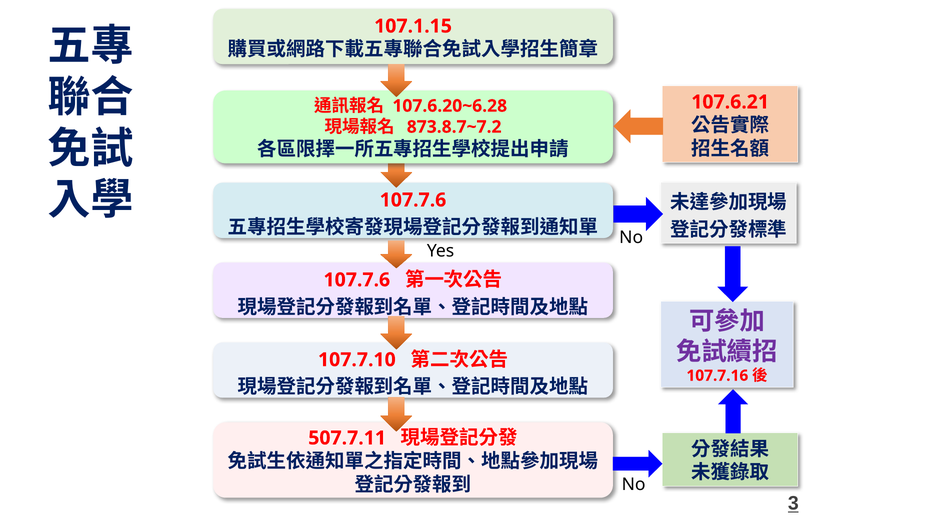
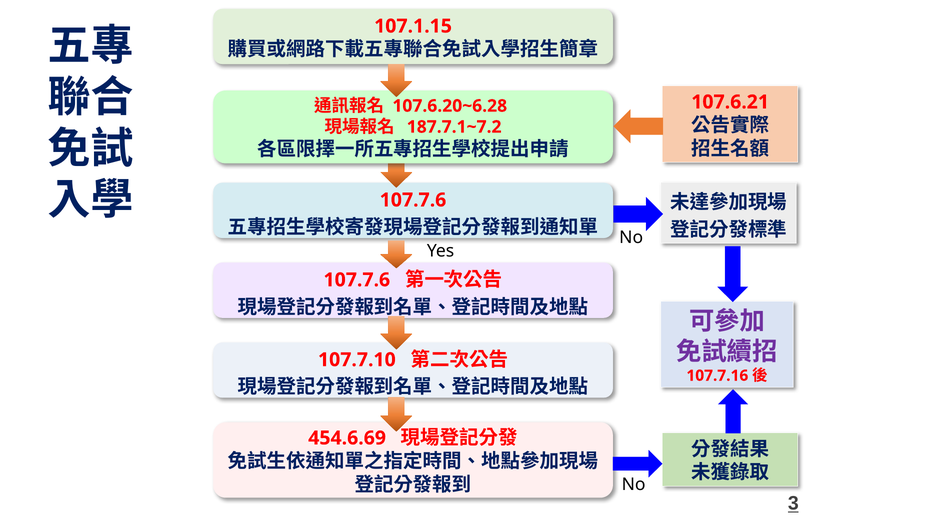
873.8.7~7.2: 873.8.7~7.2 -> 187.7.1~7.2
507.7.11: 507.7.11 -> 454.6.69
